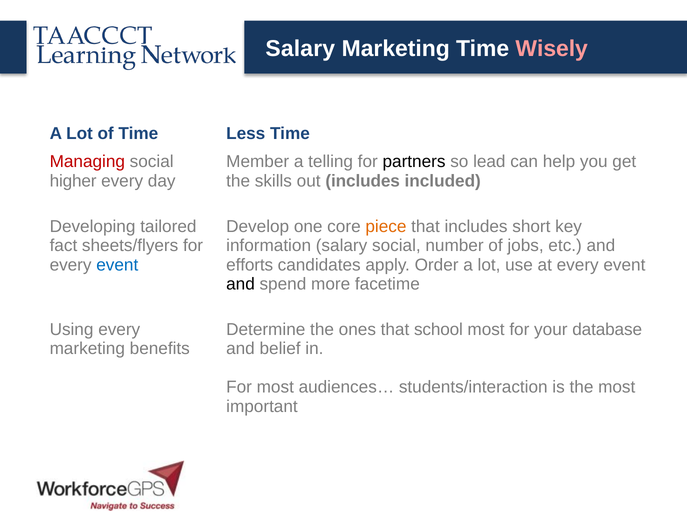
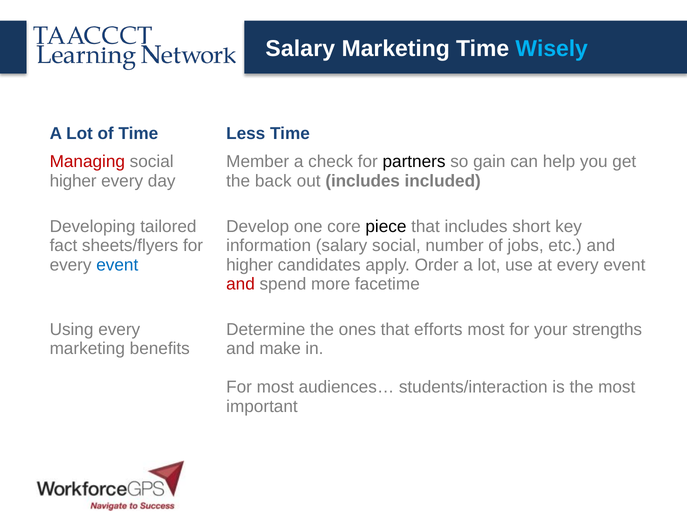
Wisely colour: pink -> light blue
telling: telling -> check
lead: lead -> gain
skills: skills -> back
piece colour: orange -> black
efforts at (250, 264): efforts -> higher
and at (241, 284) colour: black -> red
school: school -> efforts
database: database -> strengths
belief: belief -> make
